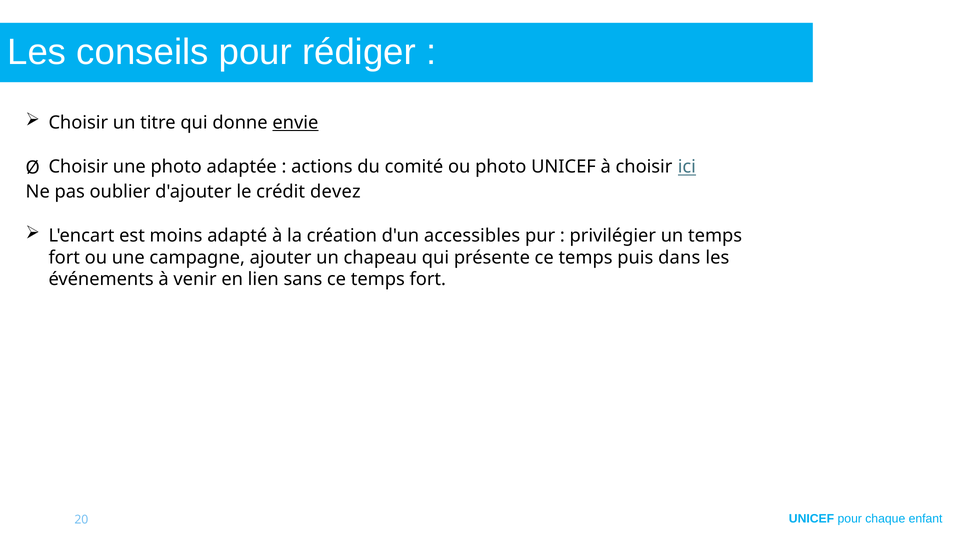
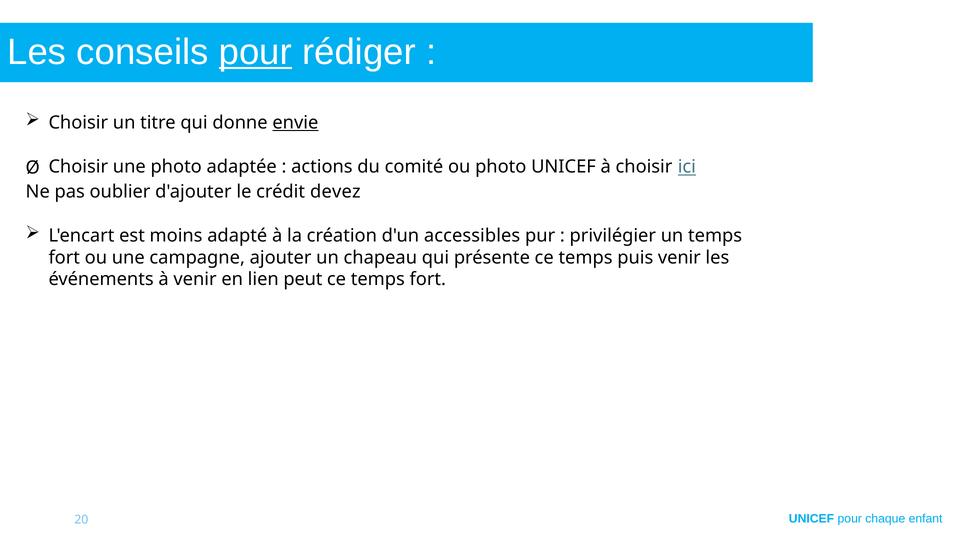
pour at (255, 52) underline: none -> present
puis dans: dans -> venir
sans: sans -> peut
